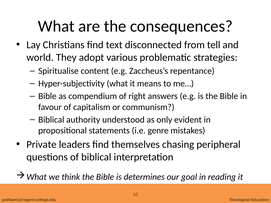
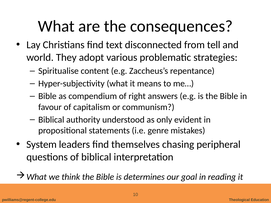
Private: Private -> System
